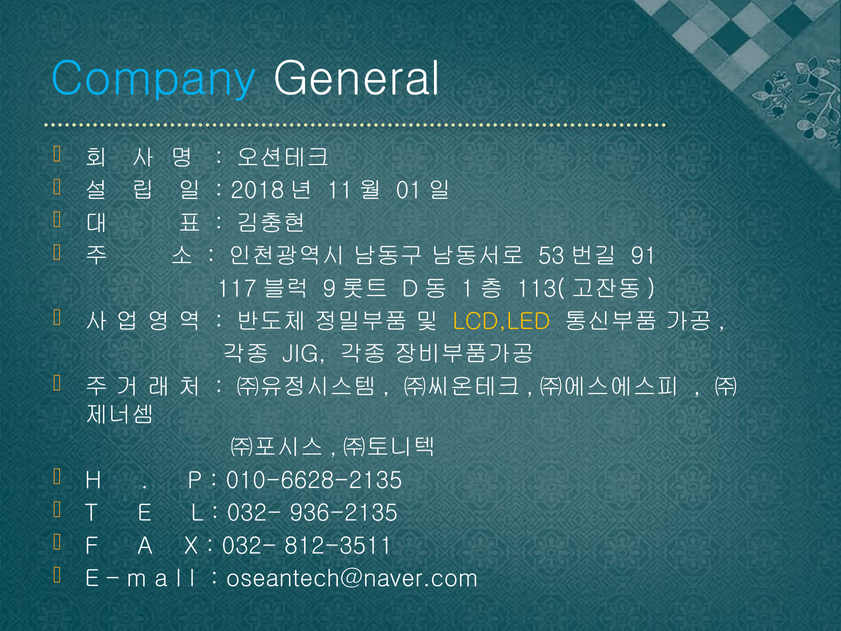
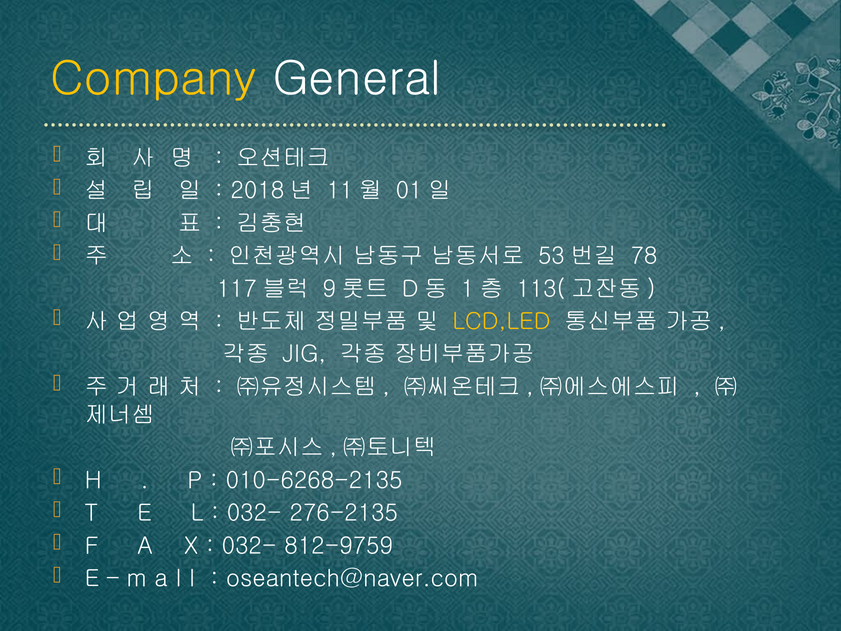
Company colour: light blue -> yellow
91: 91 -> 78
010-6628-2135: 010-6628-2135 -> 010-6268-2135
936-2135: 936-2135 -> 276-2135
812-3511: 812-3511 -> 812-9759
